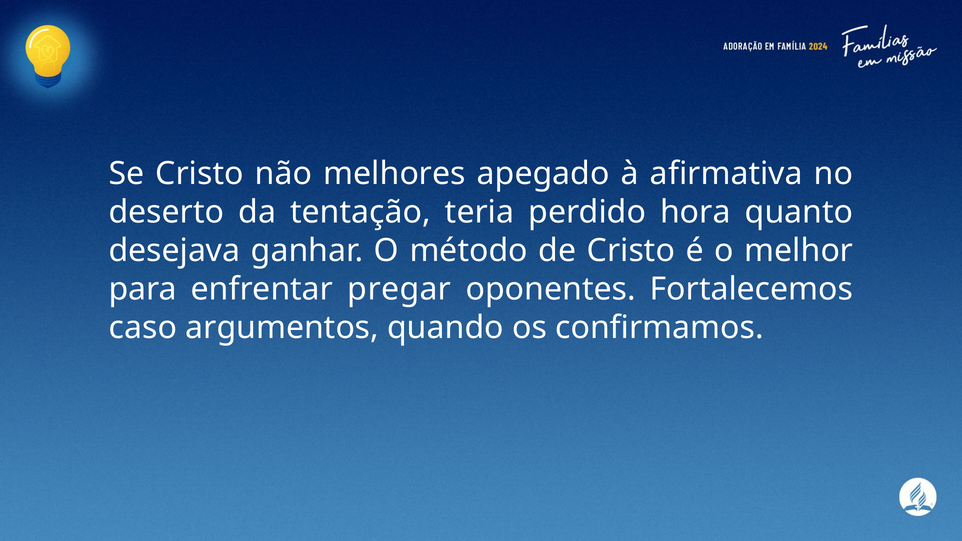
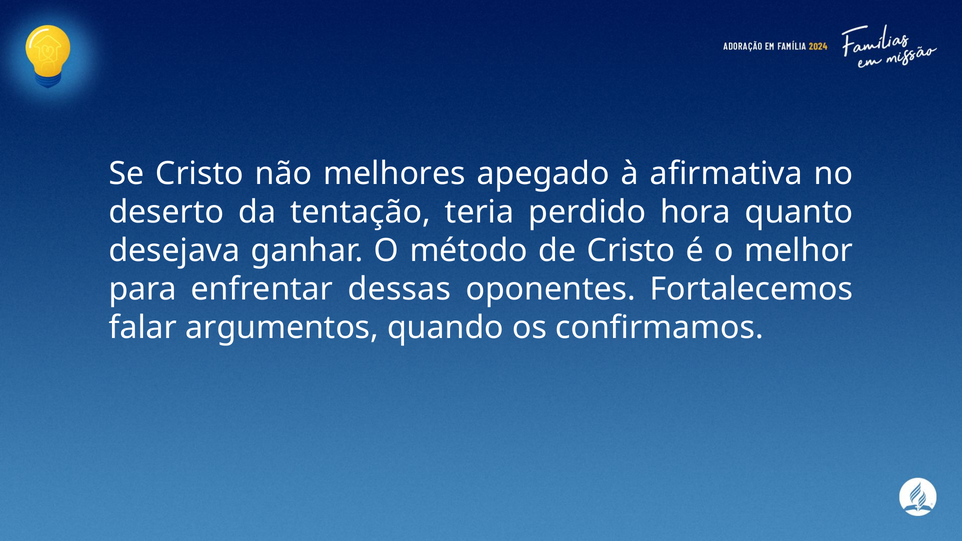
pregar: pregar -> dessas
caso: caso -> falar
